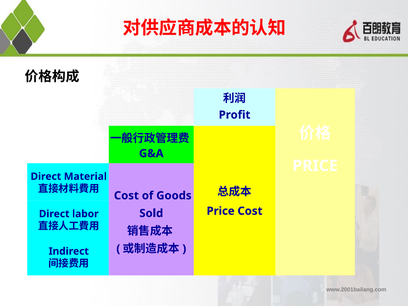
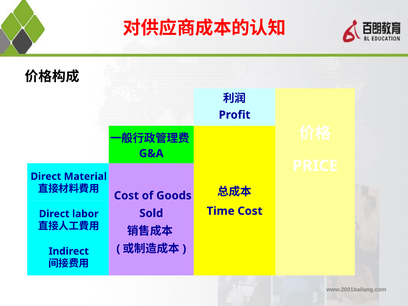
Price at (221, 211): Price -> Time
